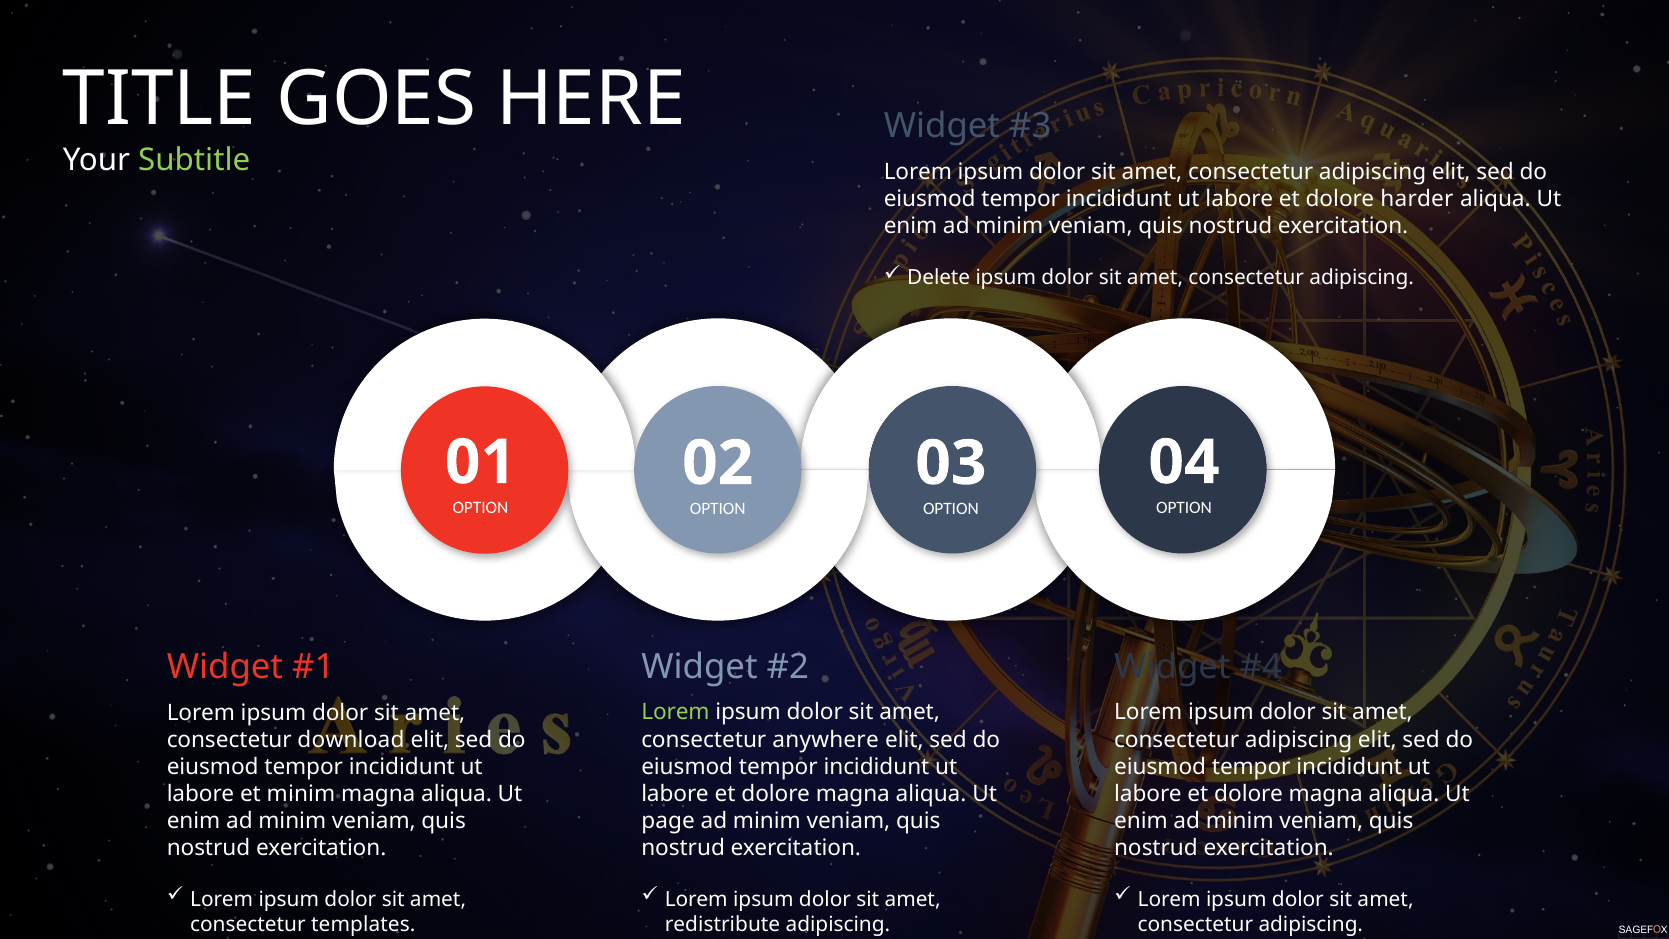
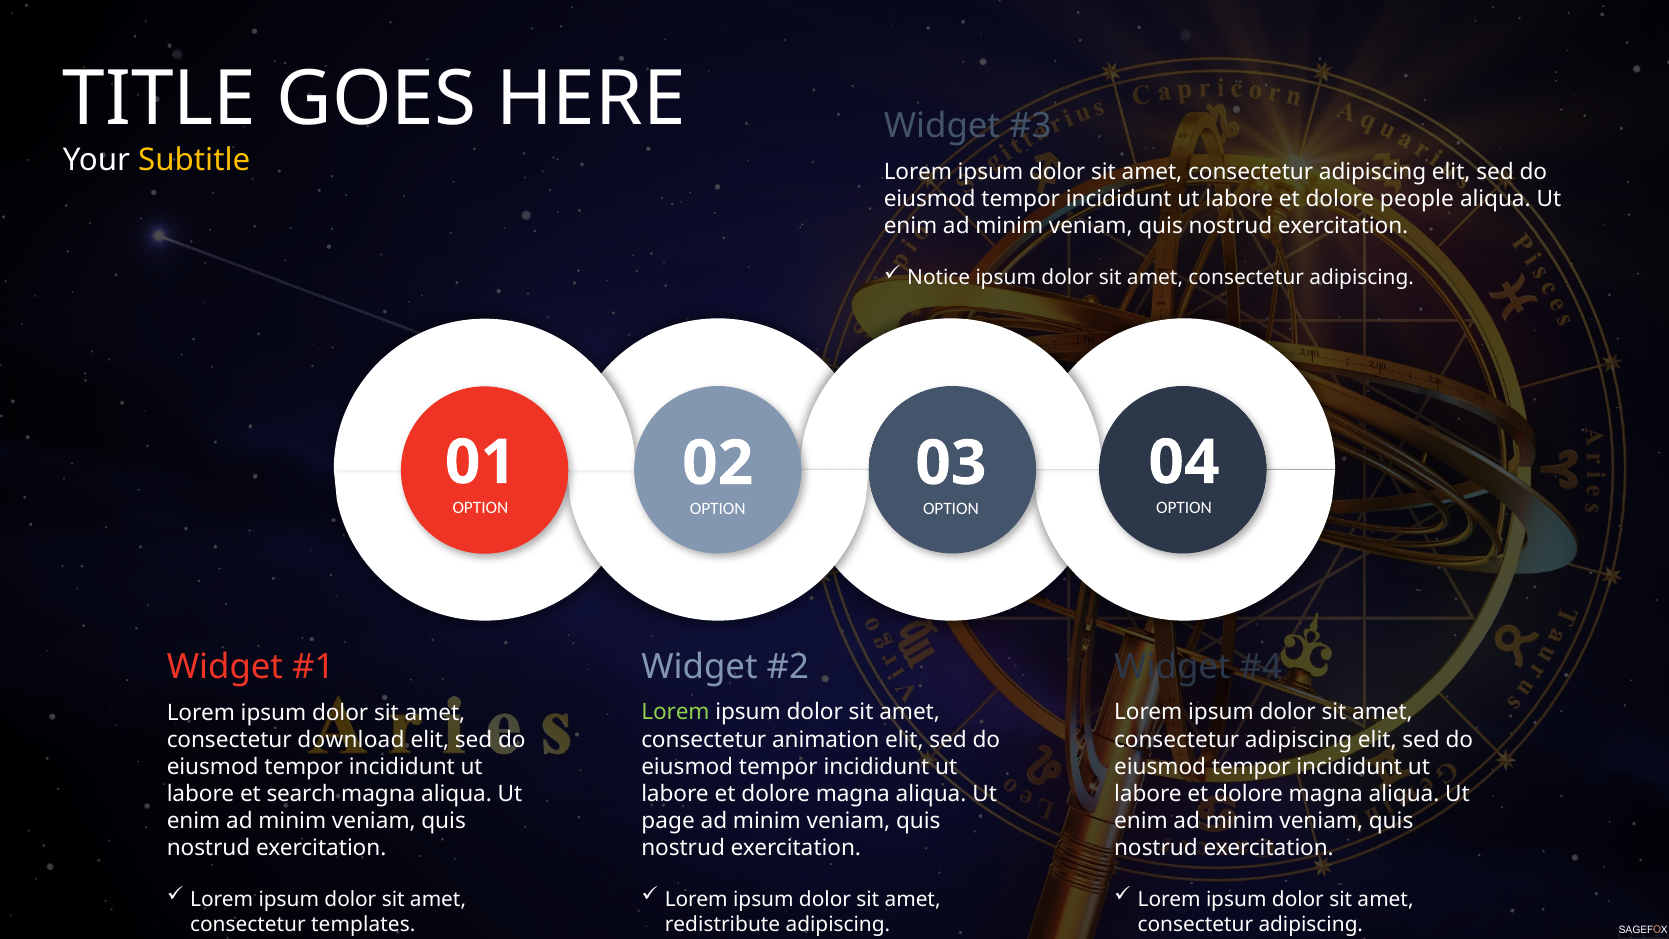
Subtitle colour: light green -> yellow
harder: harder -> people
Delete: Delete -> Notice
anywhere: anywhere -> animation
et minim: minim -> search
